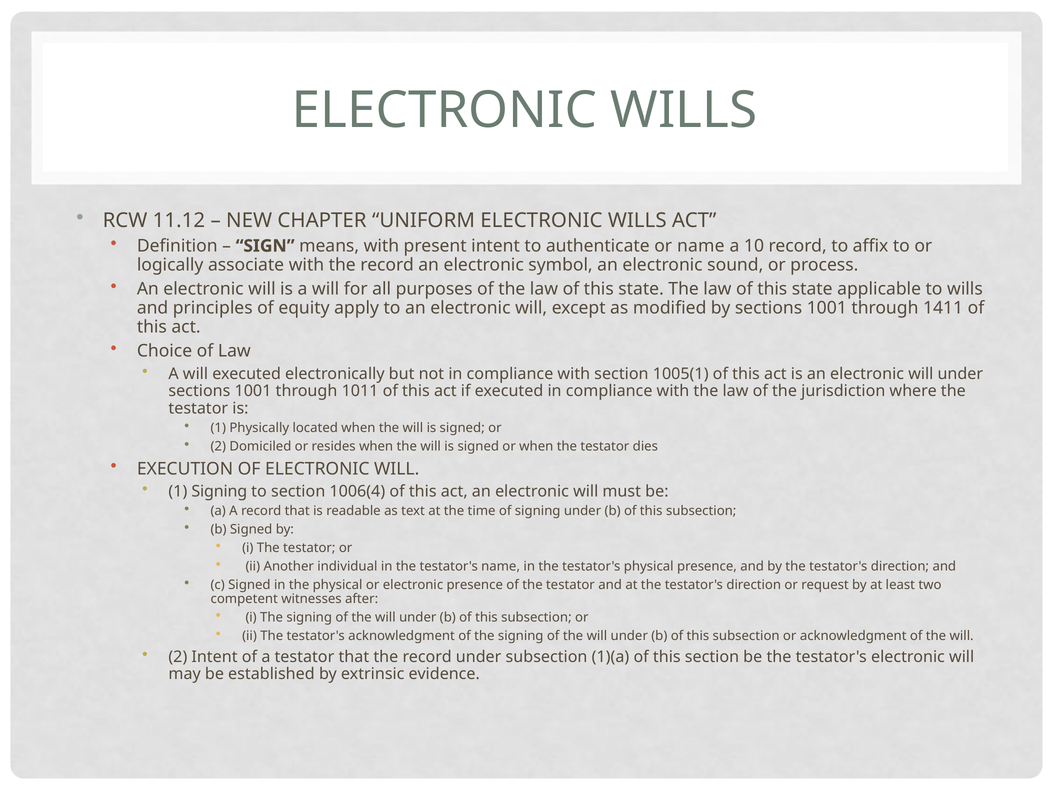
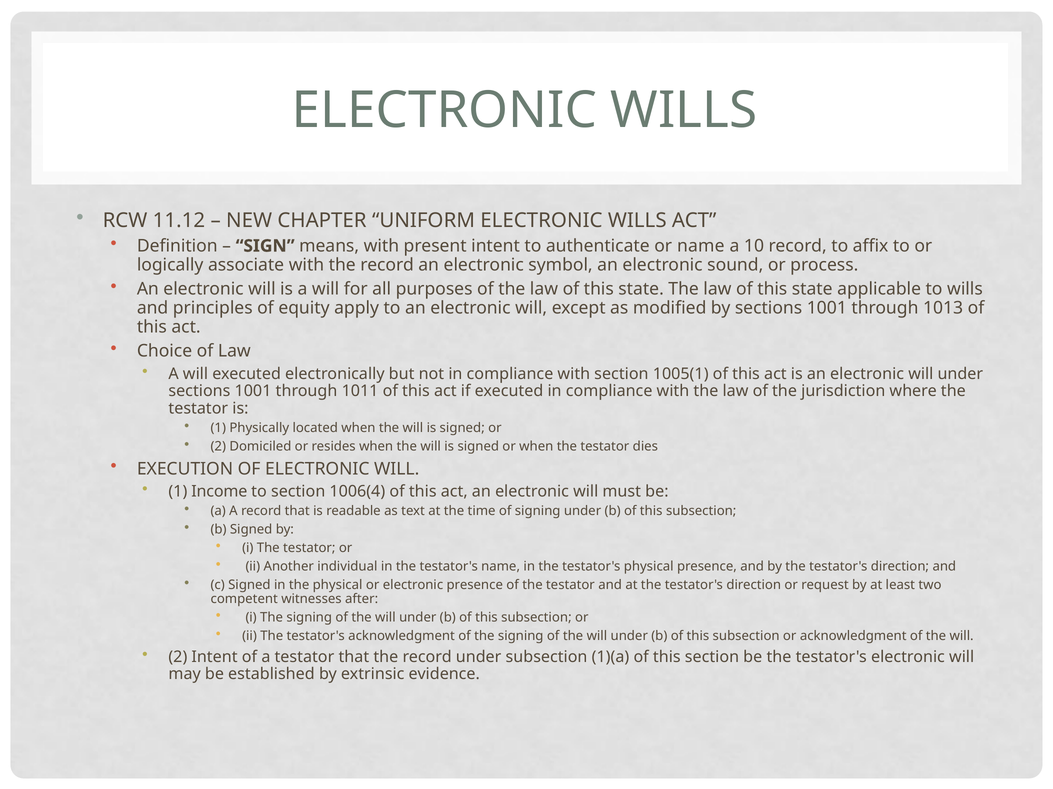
1411: 1411 -> 1013
1 Signing: Signing -> Income
